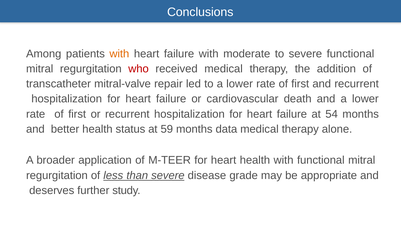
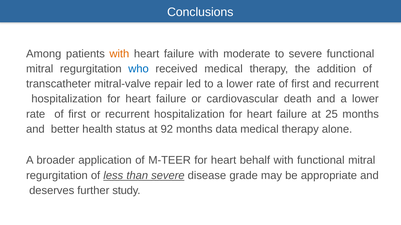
who colour: red -> blue
54: 54 -> 25
59: 59 -> 92
heart health: health -> behalf
